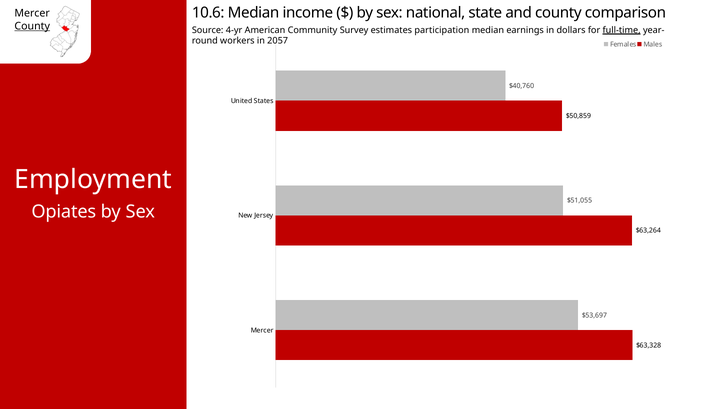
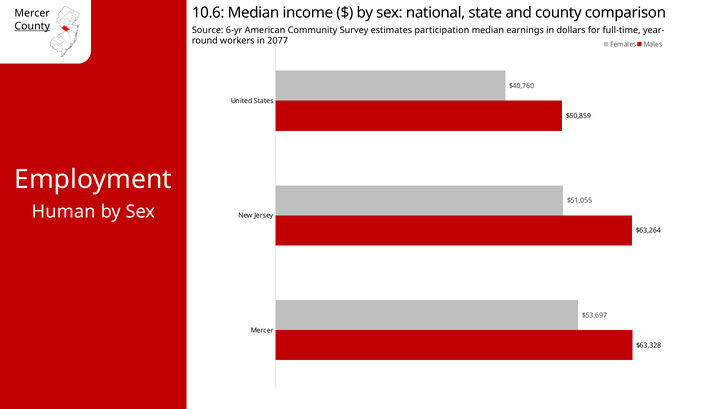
4-yr: 4-yr -> 6-yr
full-time underline: present -> none
2057: 2057 -> 2077
Opiates: Opiates -> Human
